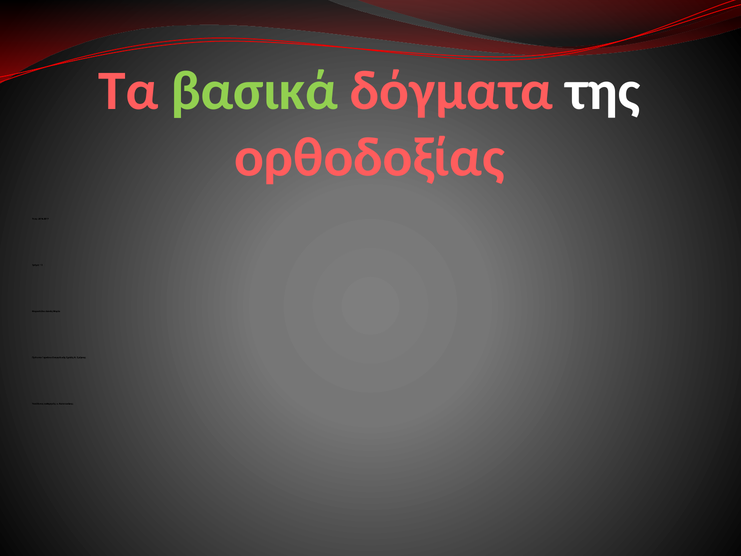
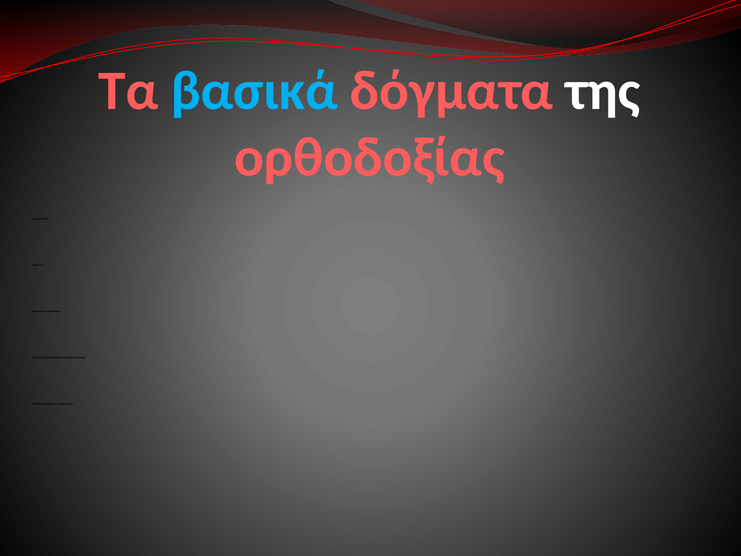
βασικά colour: light green -> light blue
